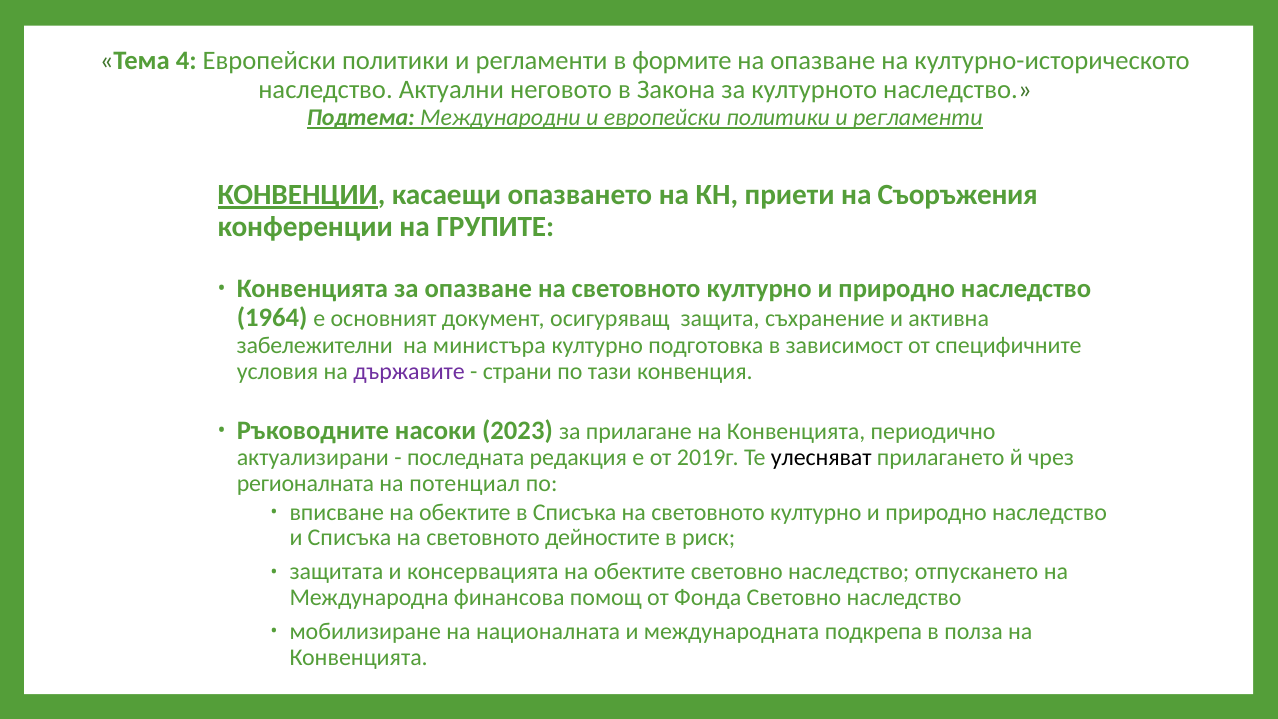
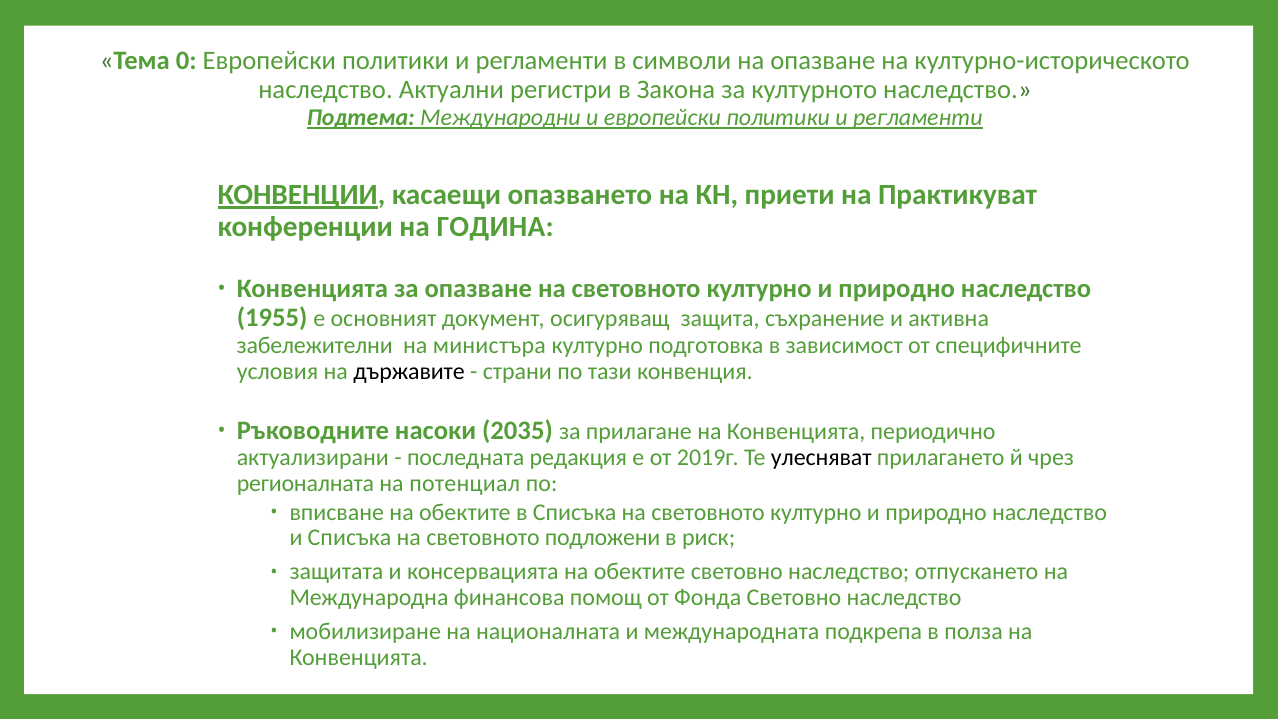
4: 4 -> 0
формите: формите -> символи
неговото: неговото -> регистри
Съоръжения: Съоръжения -> Практикуват
ГРУПИТЕ: ГРУПИТЕ -> ГОДИНА
1964: 1964 -> 1955
държавите colour: purple -> black
2023: 2023 -> 2035
дейностите: дейностите -> подложени
